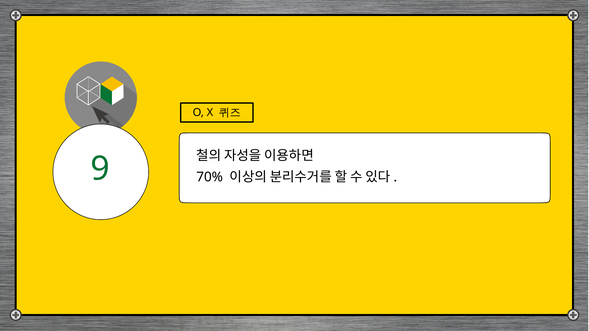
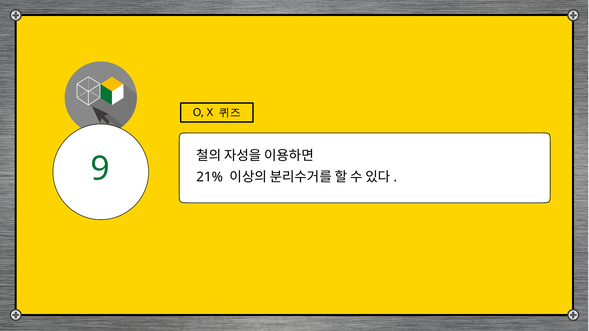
70%: 70% -> 21%
